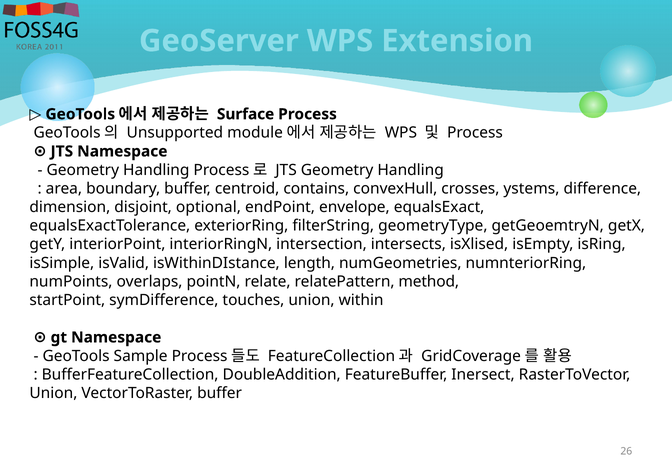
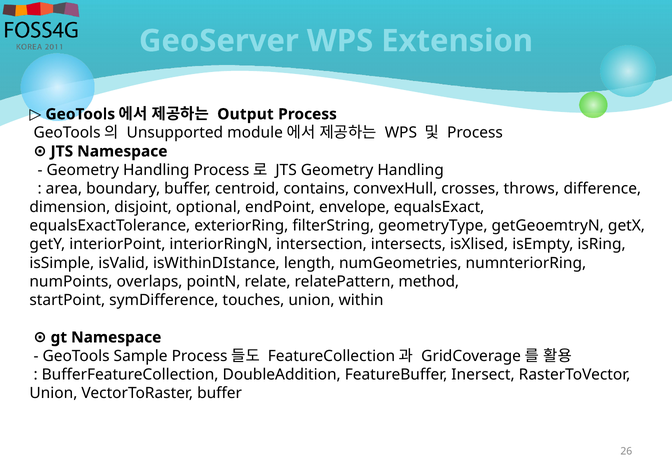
Surface: Surface -> Output
ystems: ystems -> throws
